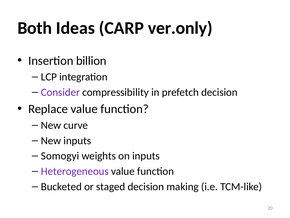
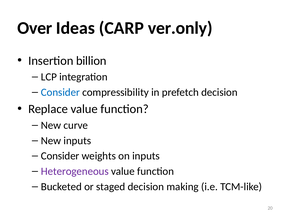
Both: Both -> Over
Consider at (60, 92) colour: purple -> blue
Somogyi at (60, 156): Somogyi -> Consider
